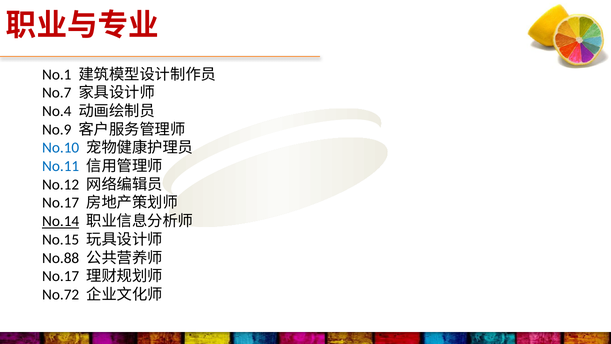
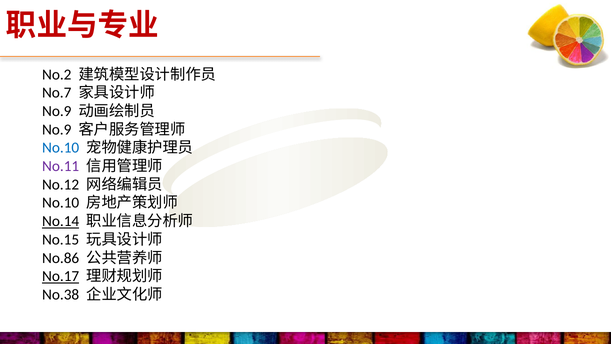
No.1: No.1 -> No.2
No.4 at (57, 111): No.4 -> No.9
No.11 colour: blue -> purple
No.17 at (61, 203): No.17 -> No.10
No.88: No.88 -> No.86
No.17 at (61, 276) underline: none -> present
No.72: No.72 -> No.38
